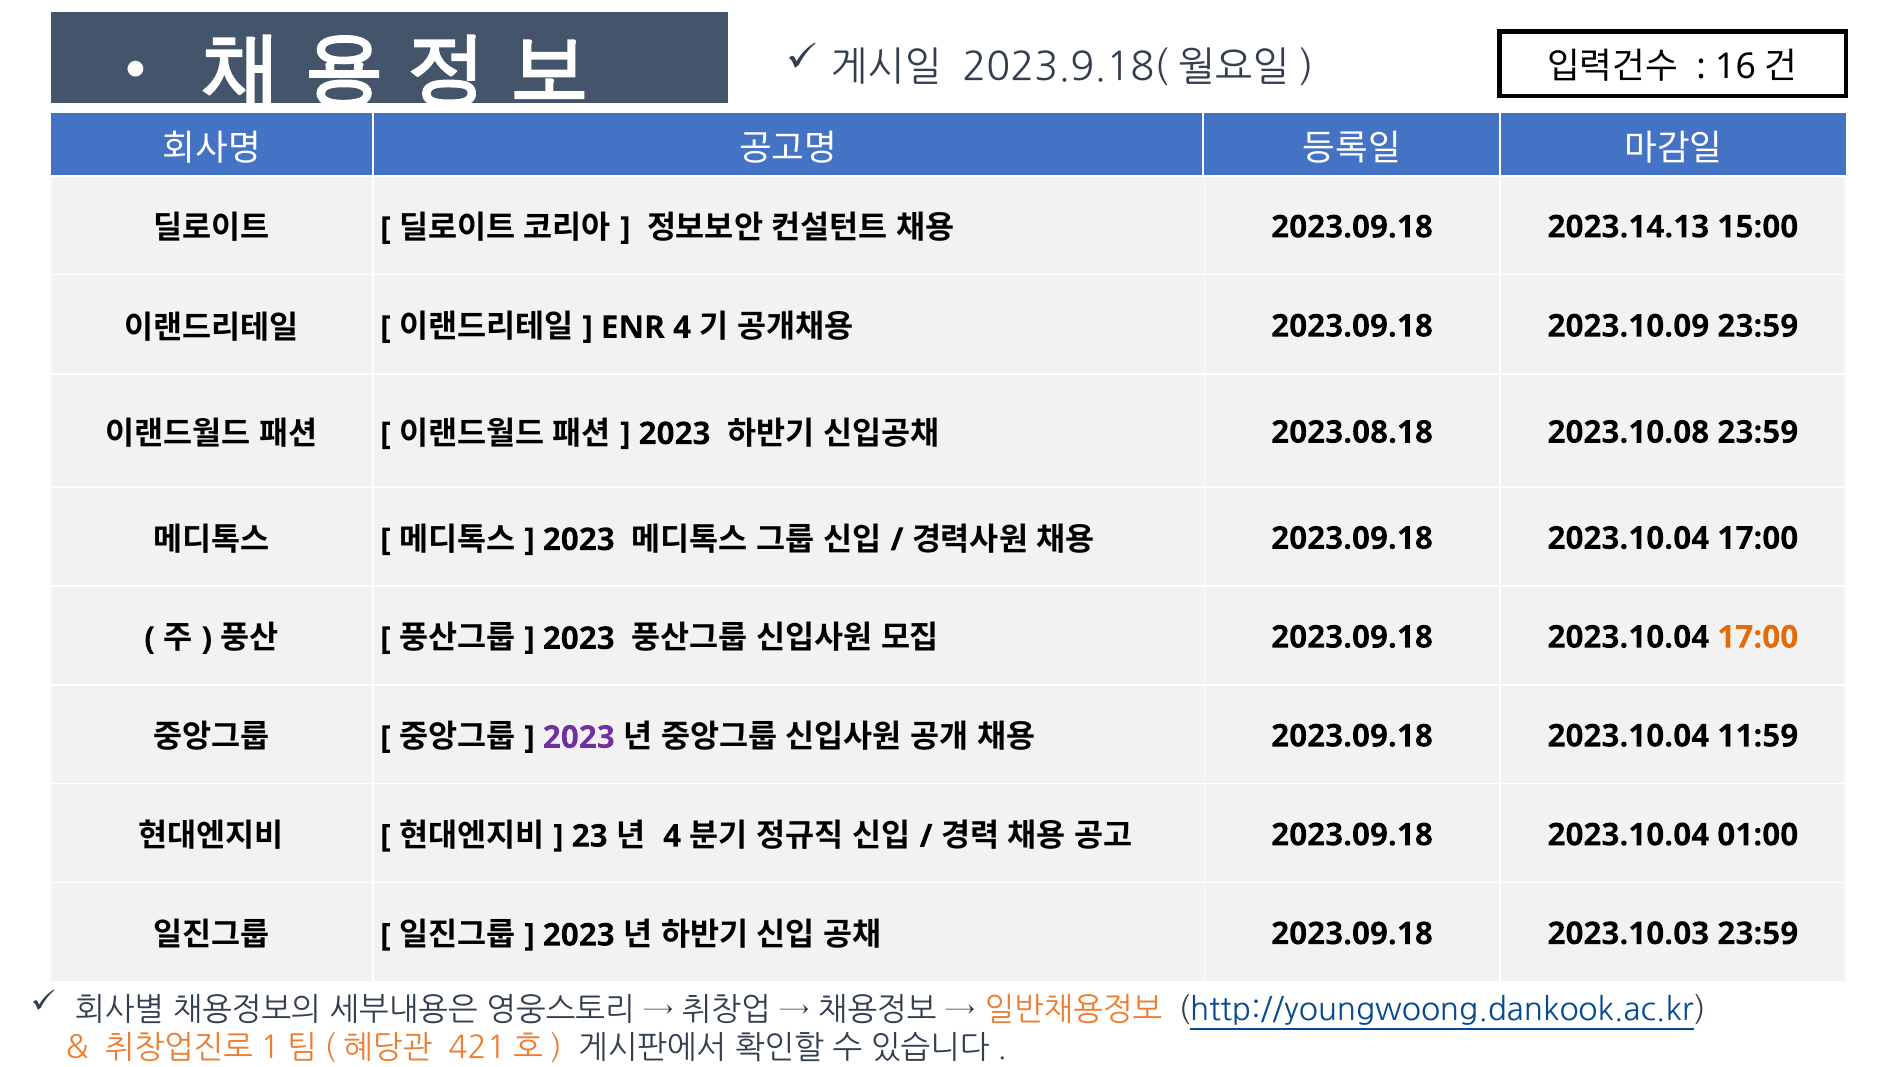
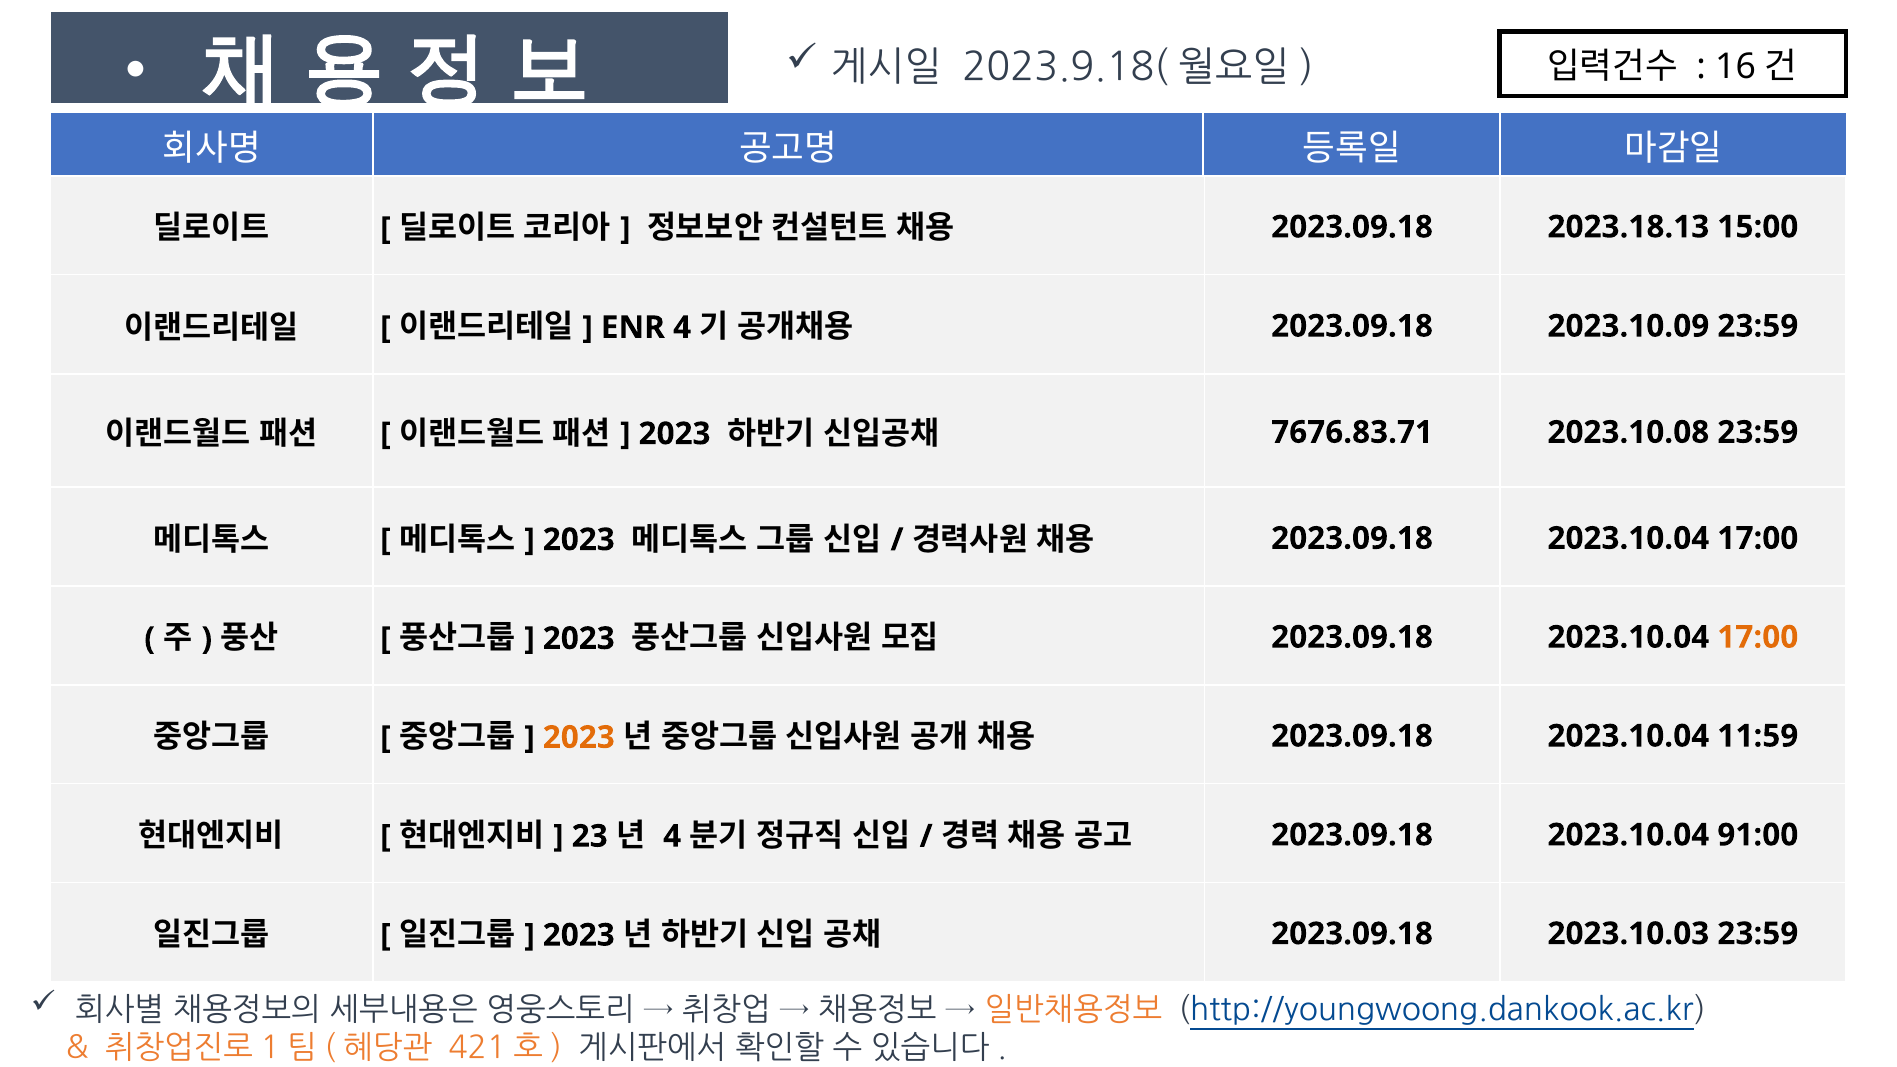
2023.14.13: 2023.14.13 -> 2023.18.13
2023.08.18: 2023.08.18 -> 7676.83.71
2023 at (579, 737) colour: purple -> orange
01:00: 01:00 -> 91:00
